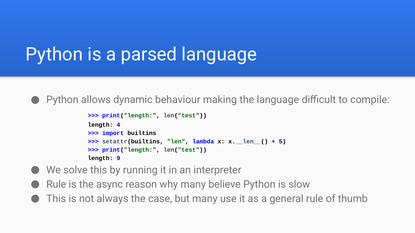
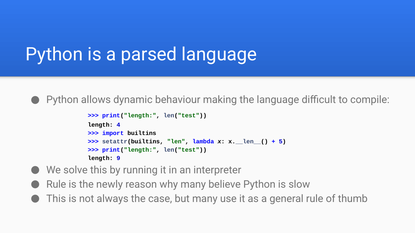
async: async -> newly
